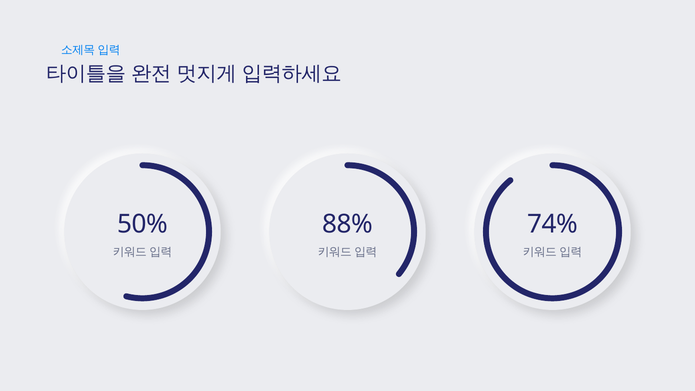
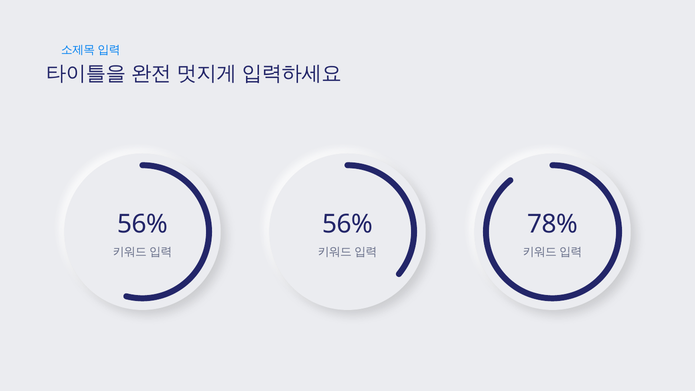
50% at (143, 224): 50% -> 56%
88% at (348, 224): 88% -> 56%
74%: 74% -> 78%
